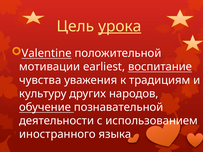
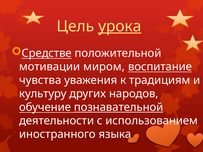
Valentine: Valentine -> Средстве
earliest: earliest -> миром
познавательной underline: none -> present
